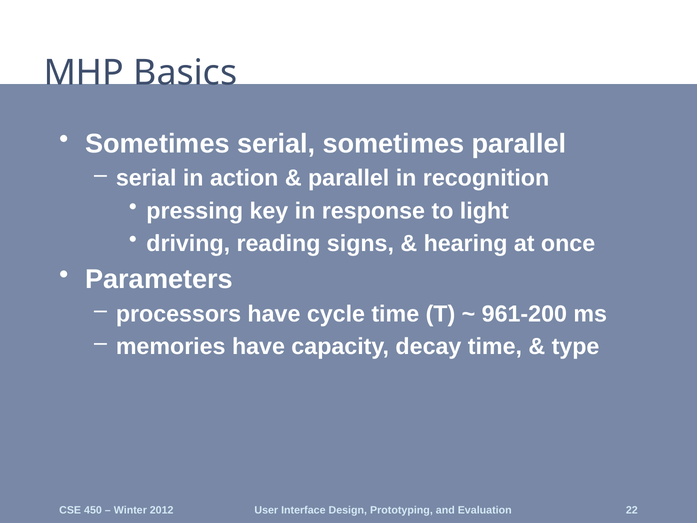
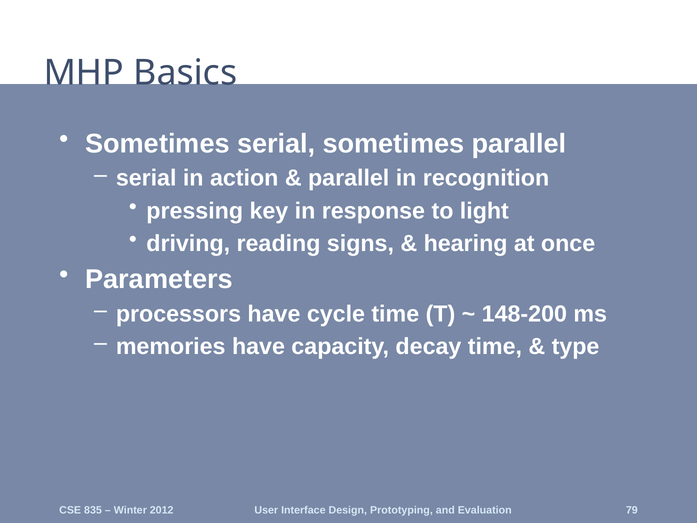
961-200: 961-200 -> 148-200
450: 450 -> 835
22: 22 -> 79
